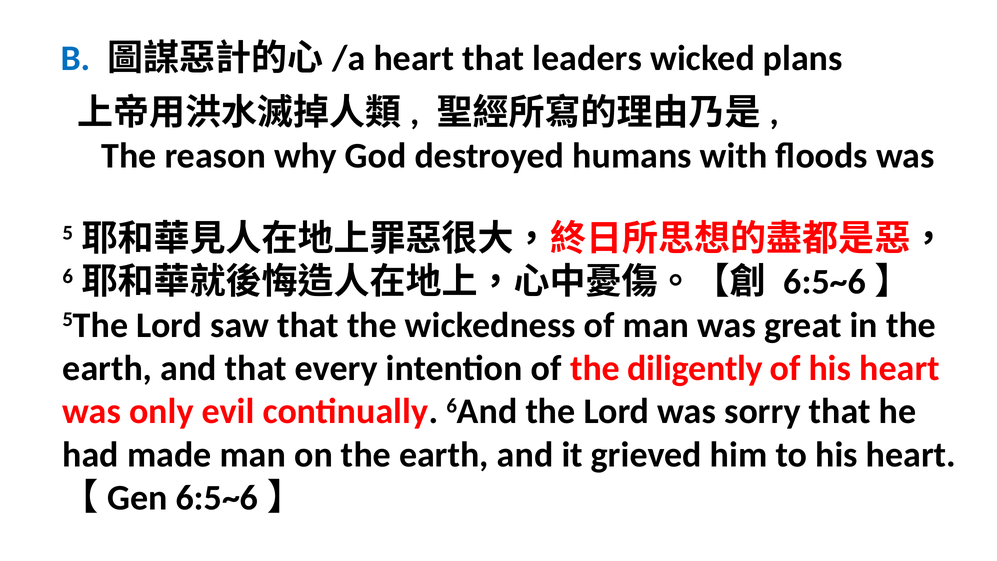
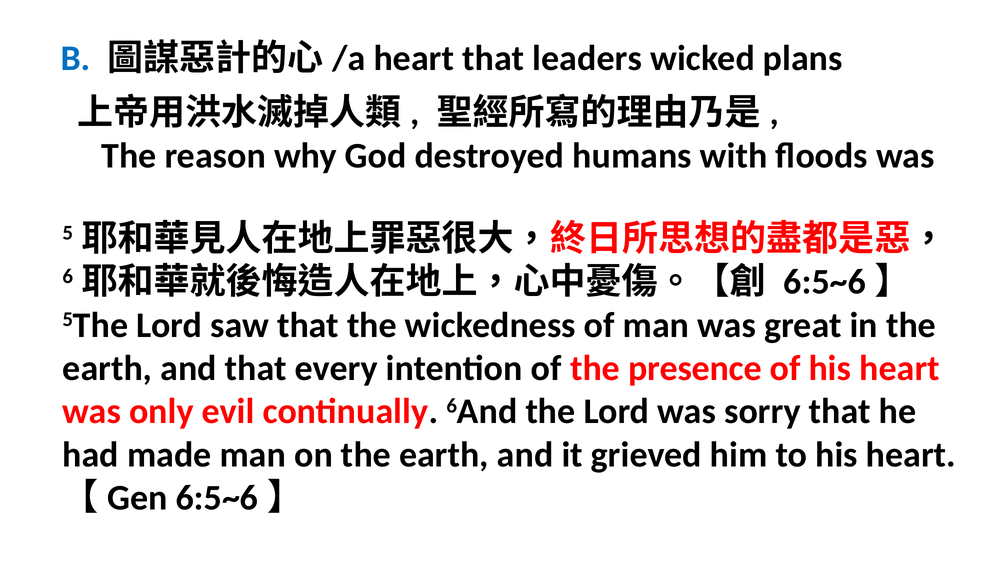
diligently: diligently -> presence
